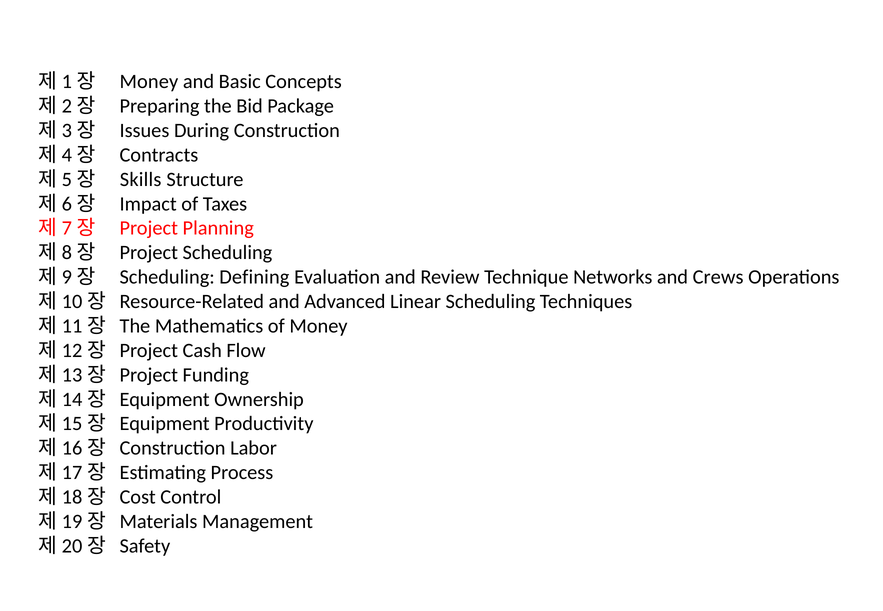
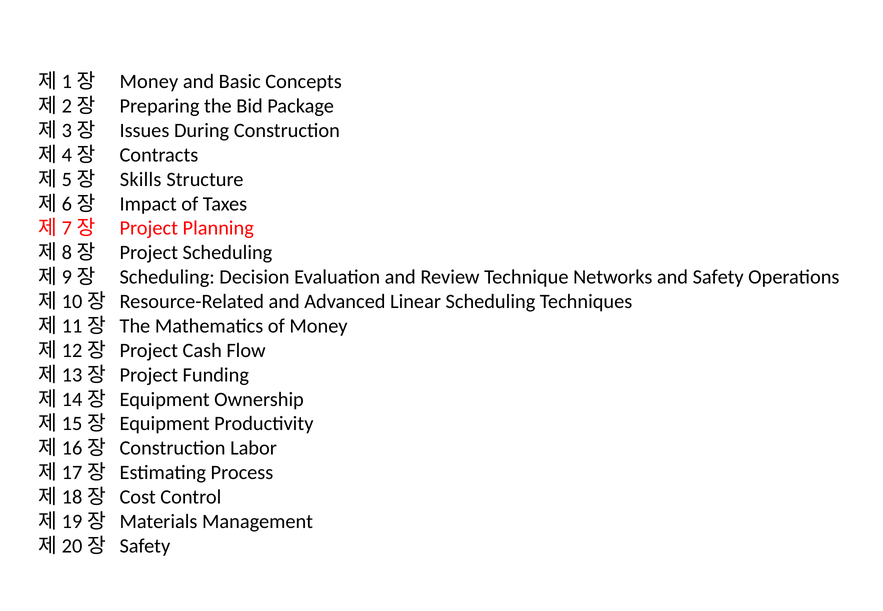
Defining: Defining -> Decision
and Crews: Crews -> Safety
